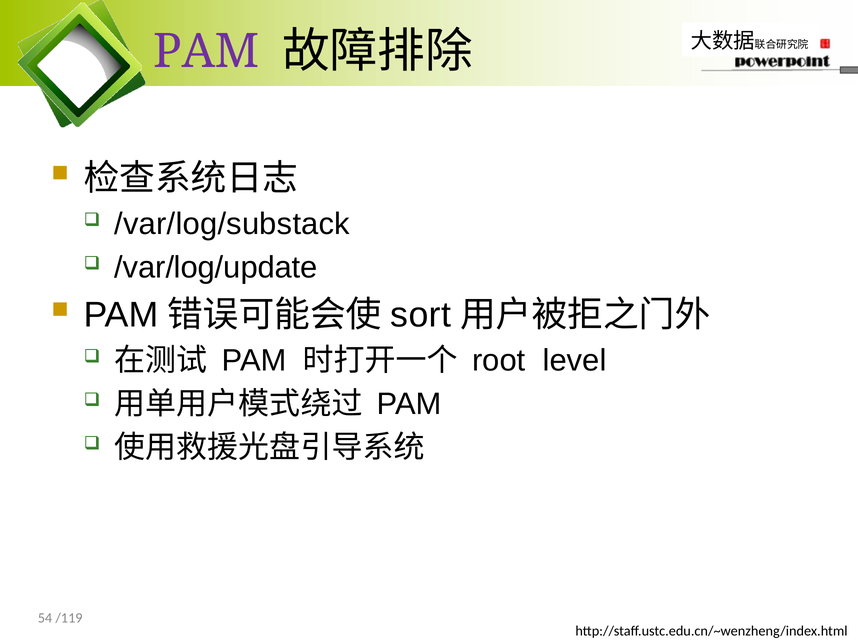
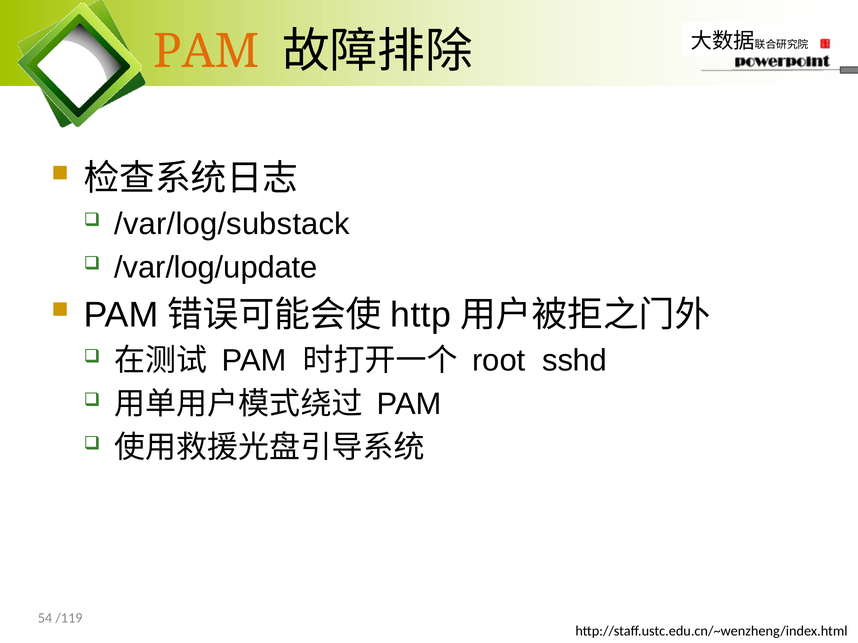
PAM at (206, 52) colour: purple -> orange
sort: sort -> http
level: level -> sshd
